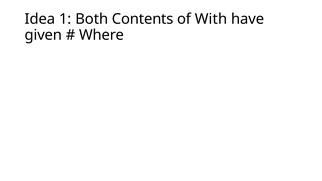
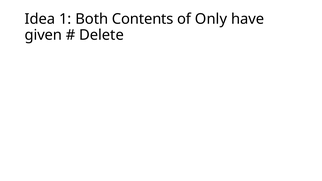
With: With -> Only
Where: Where -> Delete
